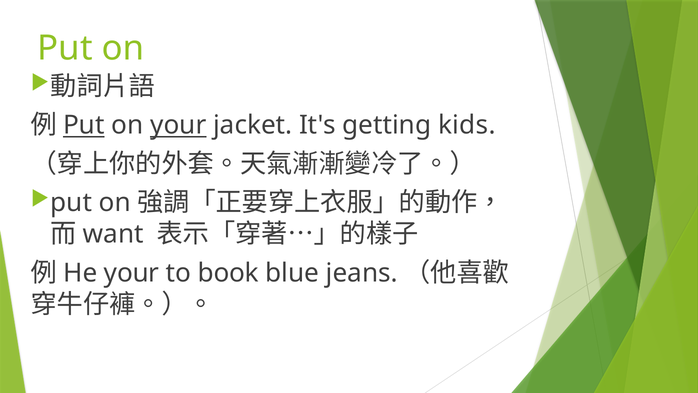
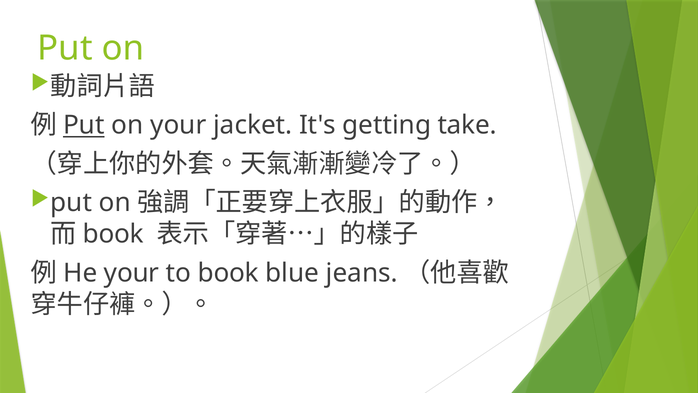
your at (178, 125) underline: present -> none
kids: kids -> take
want at (113, 234): want -> book
